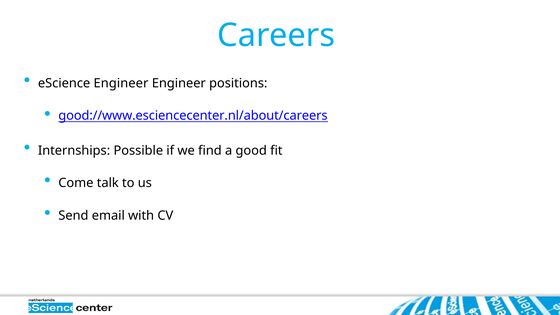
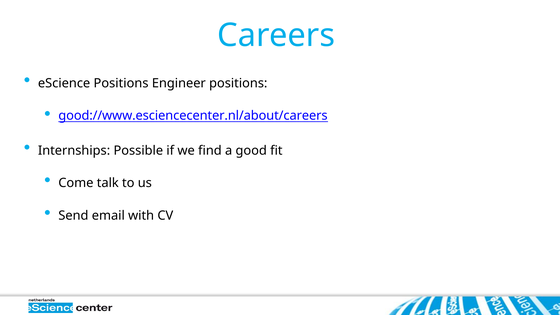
eScience Engineer: Engineer -> Positions
